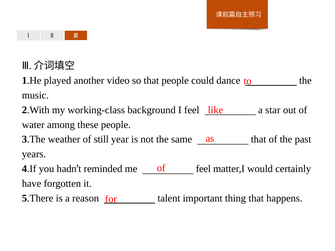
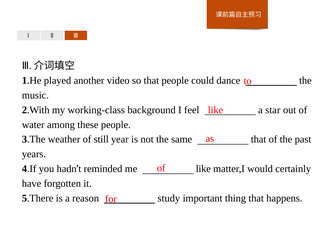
me feel: feel -> like
talent: talent -> study
